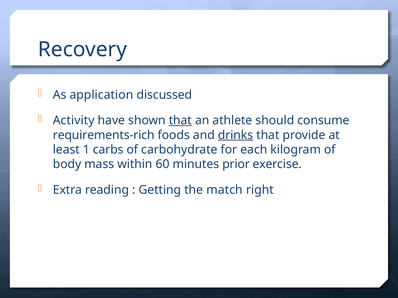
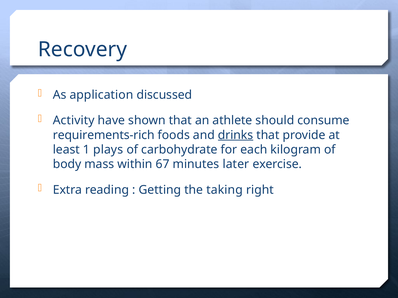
that at (180, 121) underline: present -> none
carbs: carbs -> plays
60: 60 -> 67
prior: prior -> later
match: match -> taking
